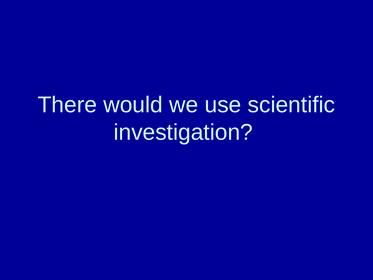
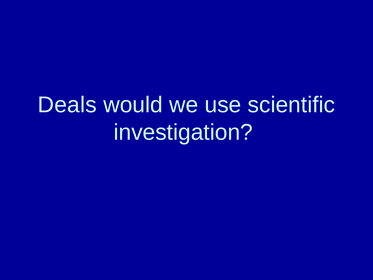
There: There -> Deals
